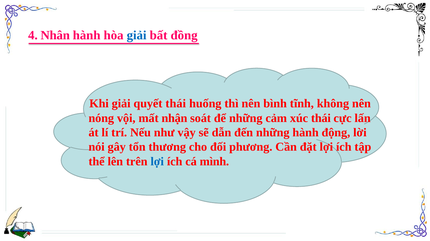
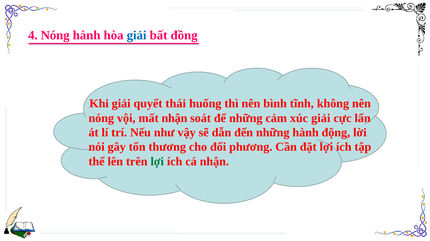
4 Nhân: Nhân -> Nóng
xúc thái: thái -> giải
lợi at (157, 162) colour: blue -> green
cá mình: mình -> nhận
